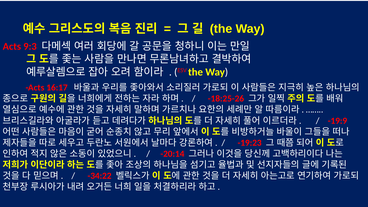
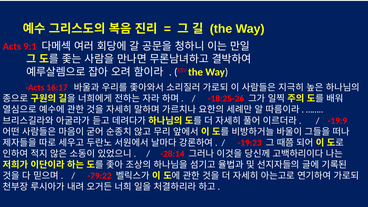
9:3: 9:3 -> 9:1
-20:14: -20:14 -> -28:14
-34:22: -34:22 -> -79:22
